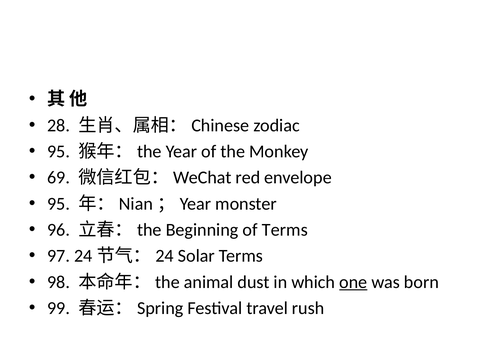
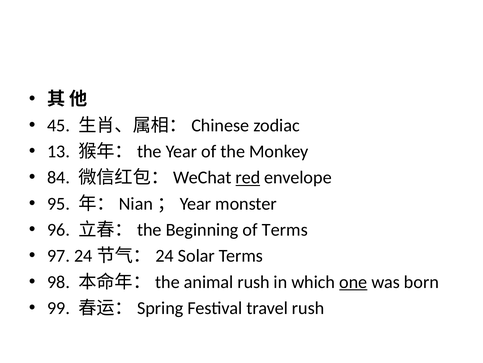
28: 28 -> 45
95 at (59, 151): 95 -> 13
69: 69 -> 84
red underline: none -> present
animal dust: dust -> rush
